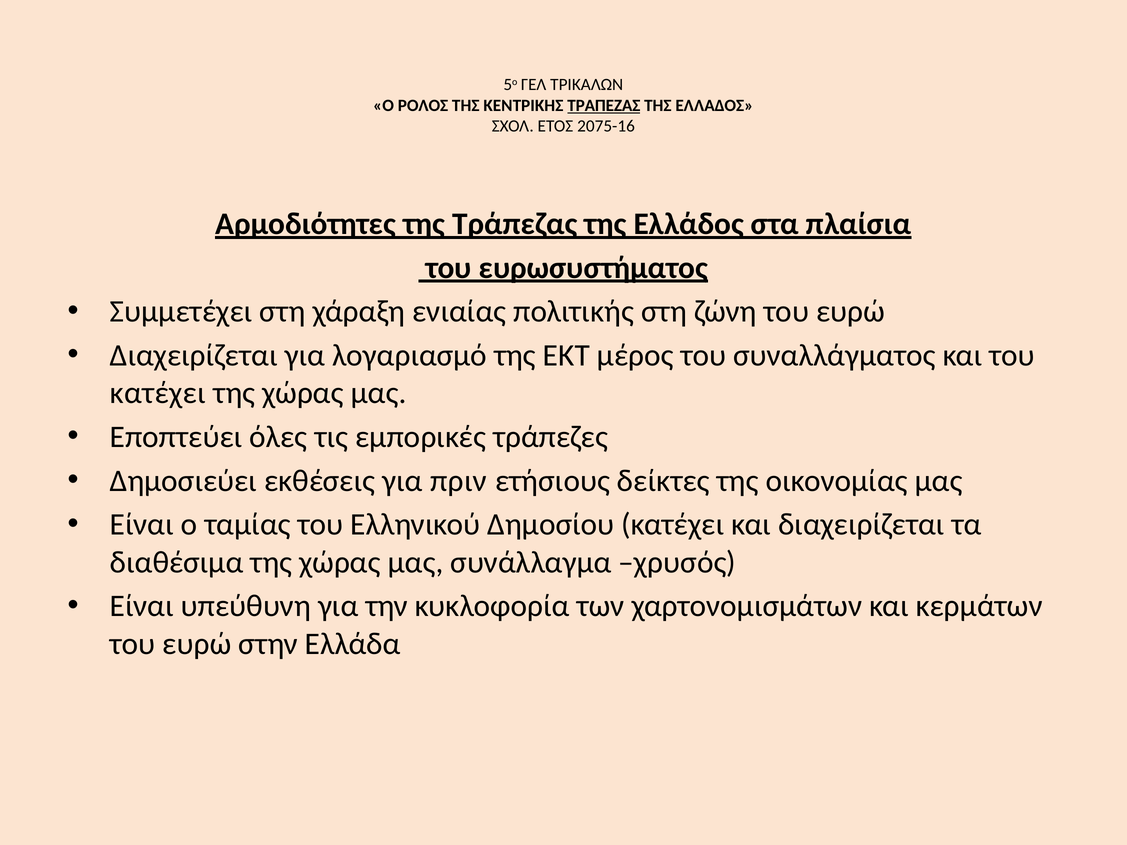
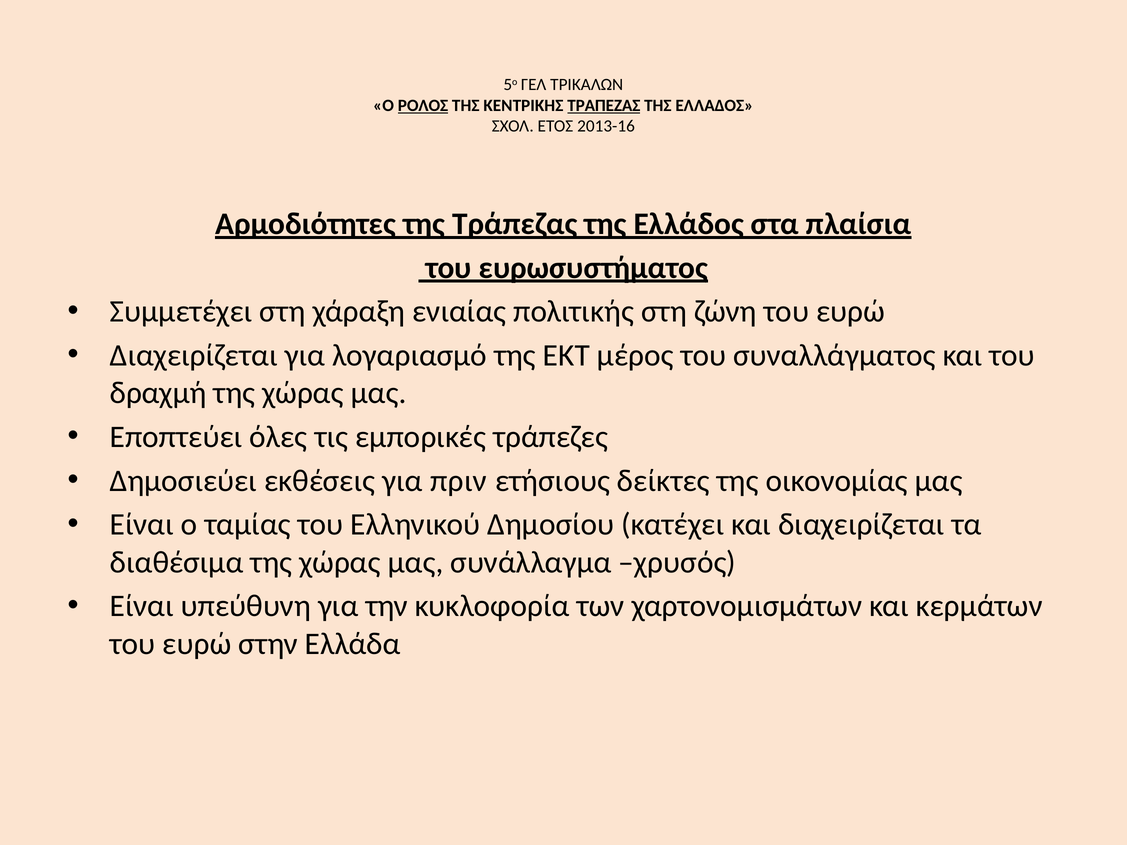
ΡΟΛΟΣ underline: none -> present
2075-16: 2075-16 -> 2013-16
κατέχει at (158, 393): κατέχει -> δραχμή
